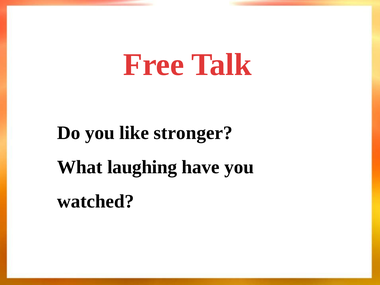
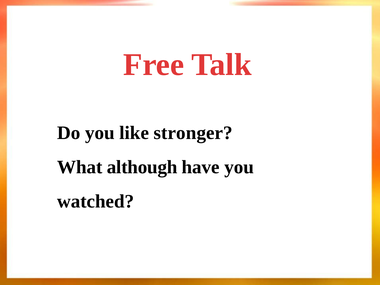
laughing: laughing -> although
